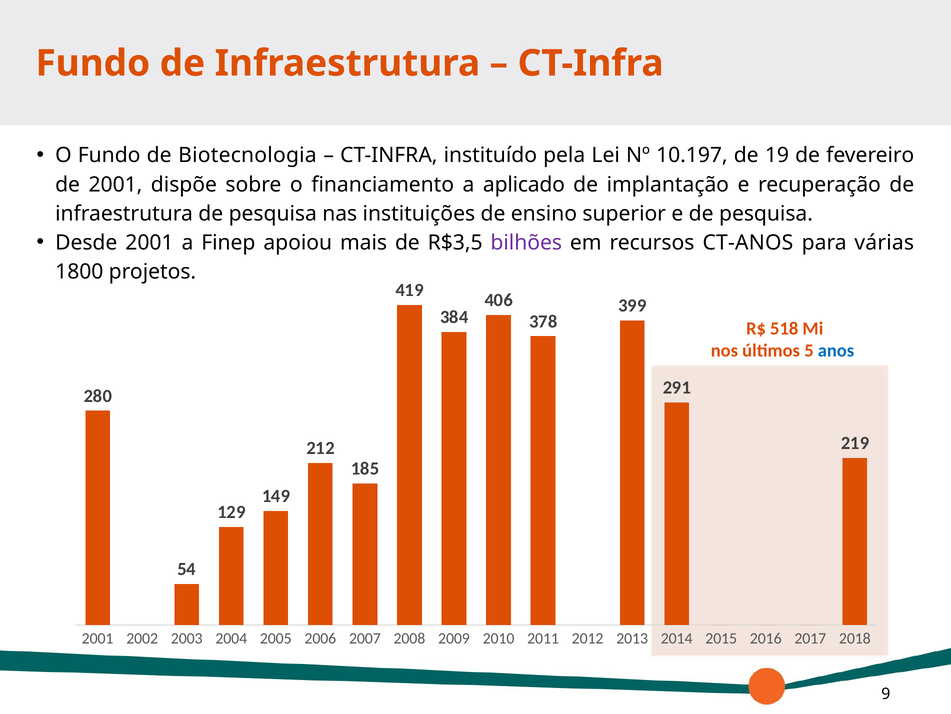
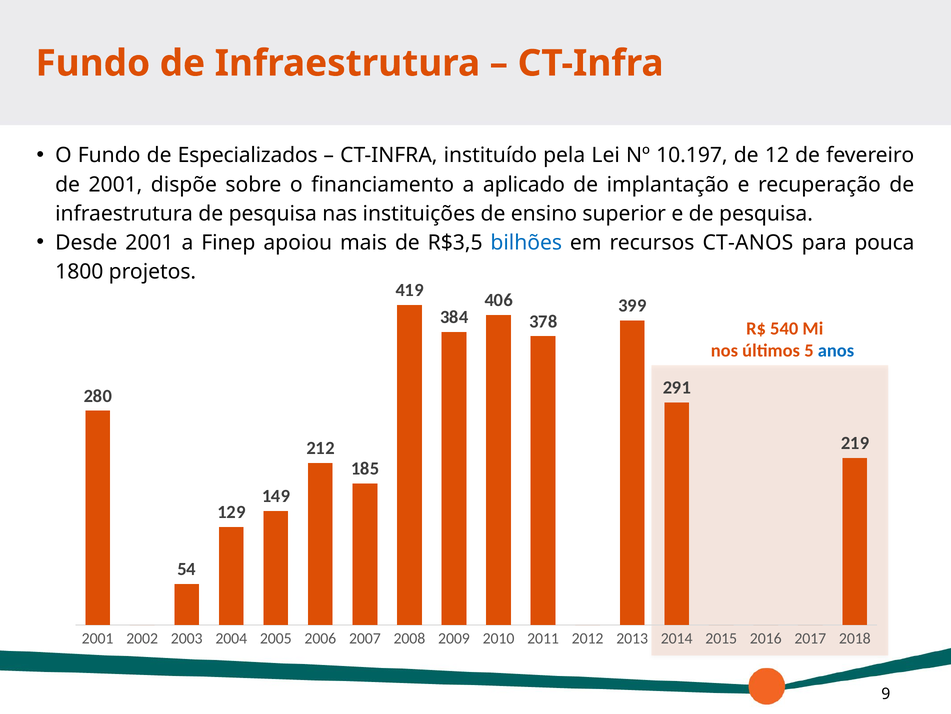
Biotecnologia: Biotecnologia -> Especializados
19: 19 -> 12
bilhões colour: purple -> blue
várias: várias -> pouca
518: 518 -> 540
